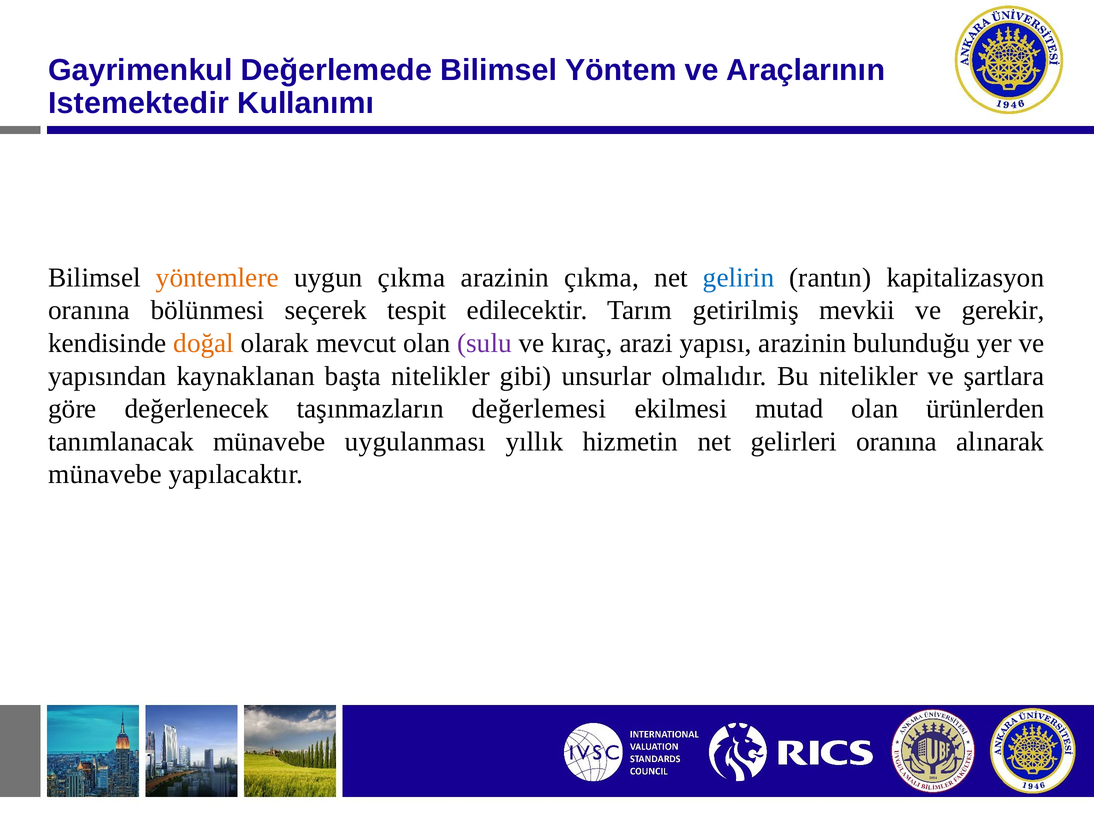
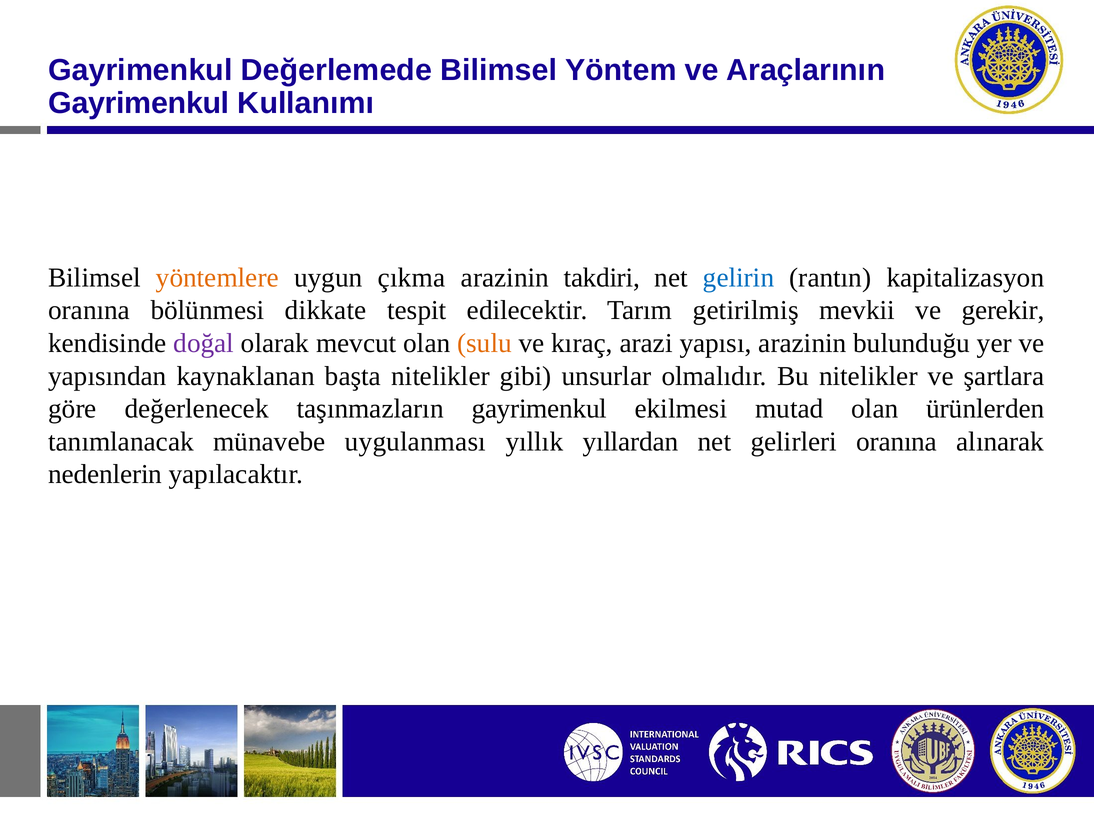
Istemektedir at (139, 103): Istemektedir -> Gayrimenkul
arazinin çıkma: çıkma -> takdiri
seçerek: seçerek -> dikkate
doğal colour: orange -> purple
sulu colour: purple -> orange
taşınmazların değerlemesi: değerlemesi -> gayrimenkul
hizmetin: hizmetin -> yıllardan
münavebe at (105, 475): münavebe -> nedenlerin
